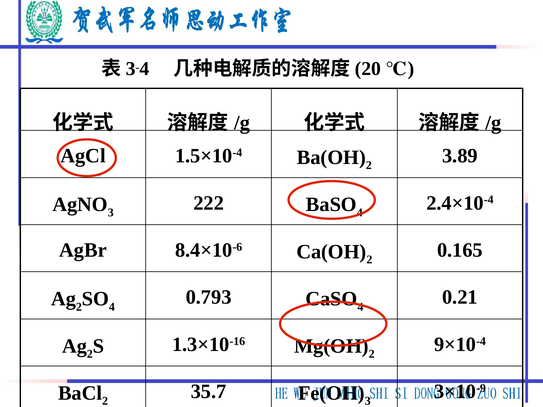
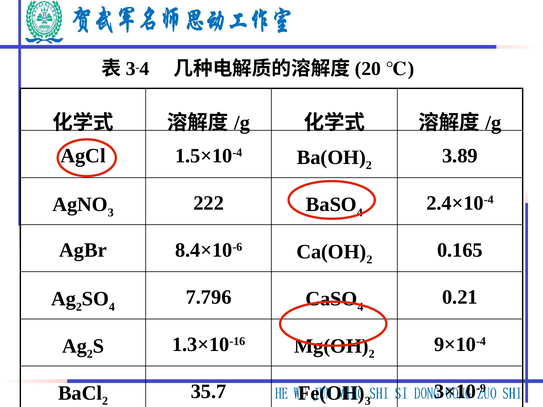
0.793: 0.793 -> 7.796
